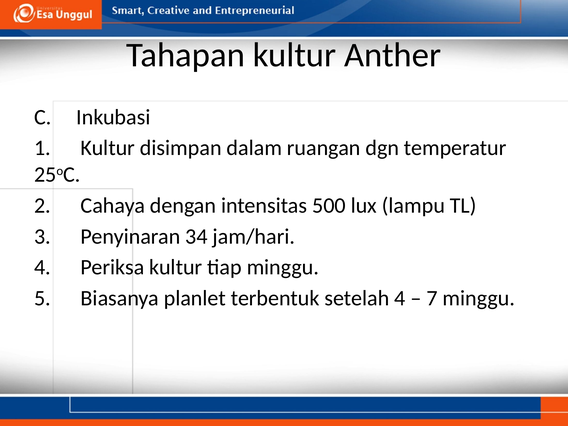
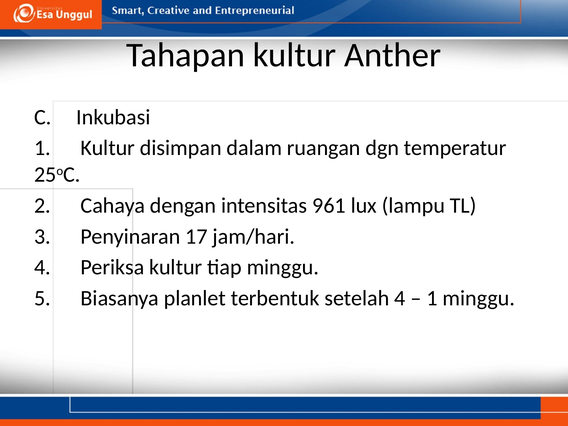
500: 500 -> 961
34: 34 -> 17
7 at (432, 298): 7 -> 1
